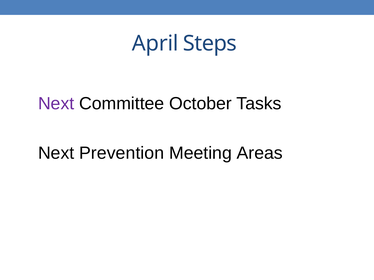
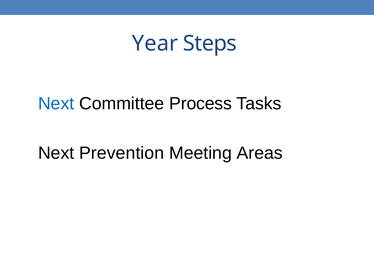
April: April -> Year
Next at (56, 104) colour: purple -> blue
October: October -> Process
